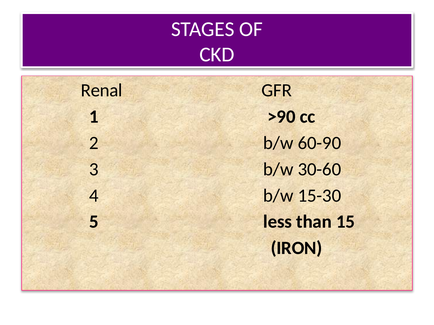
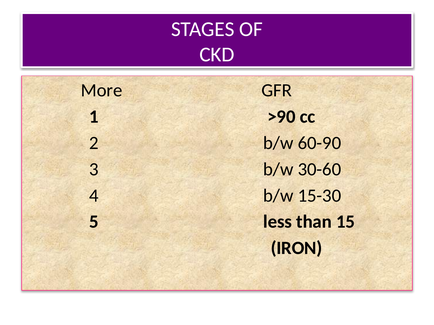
Renal: Renal -> More
